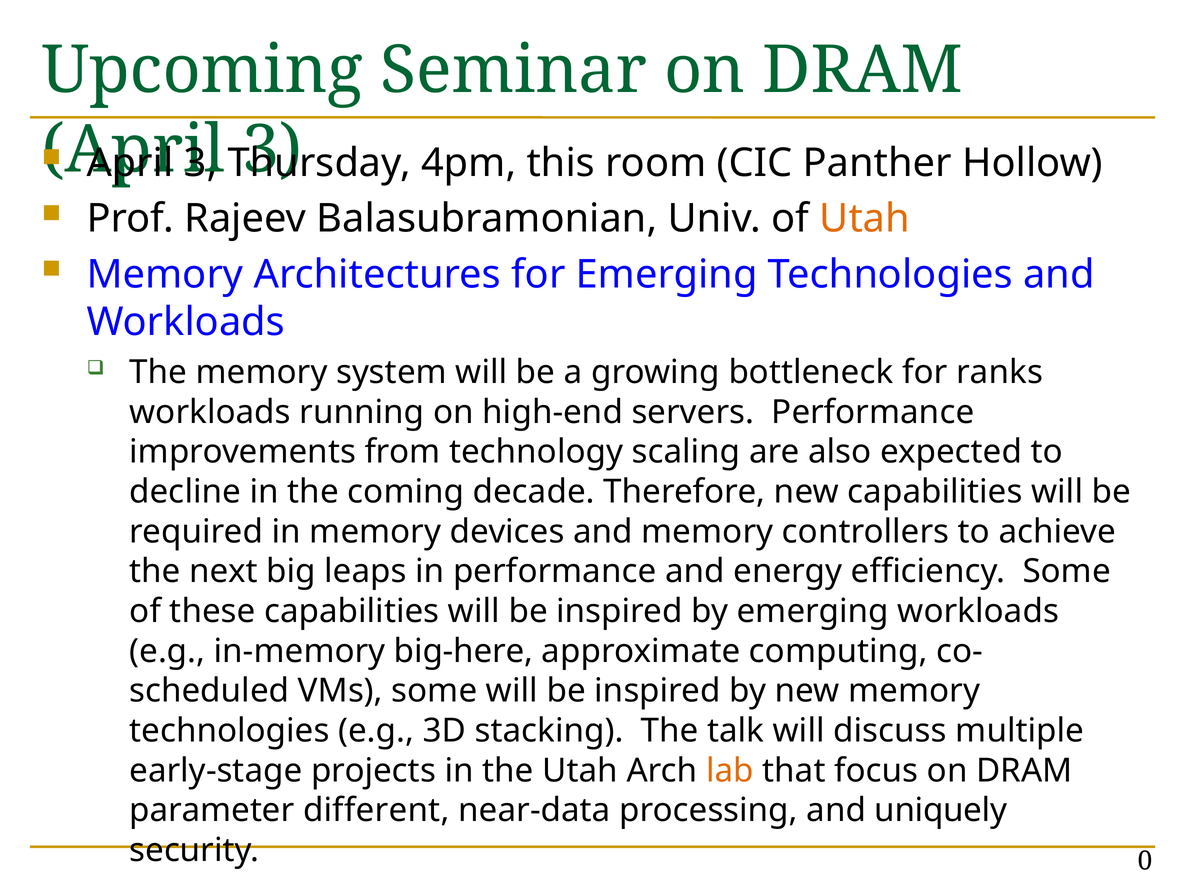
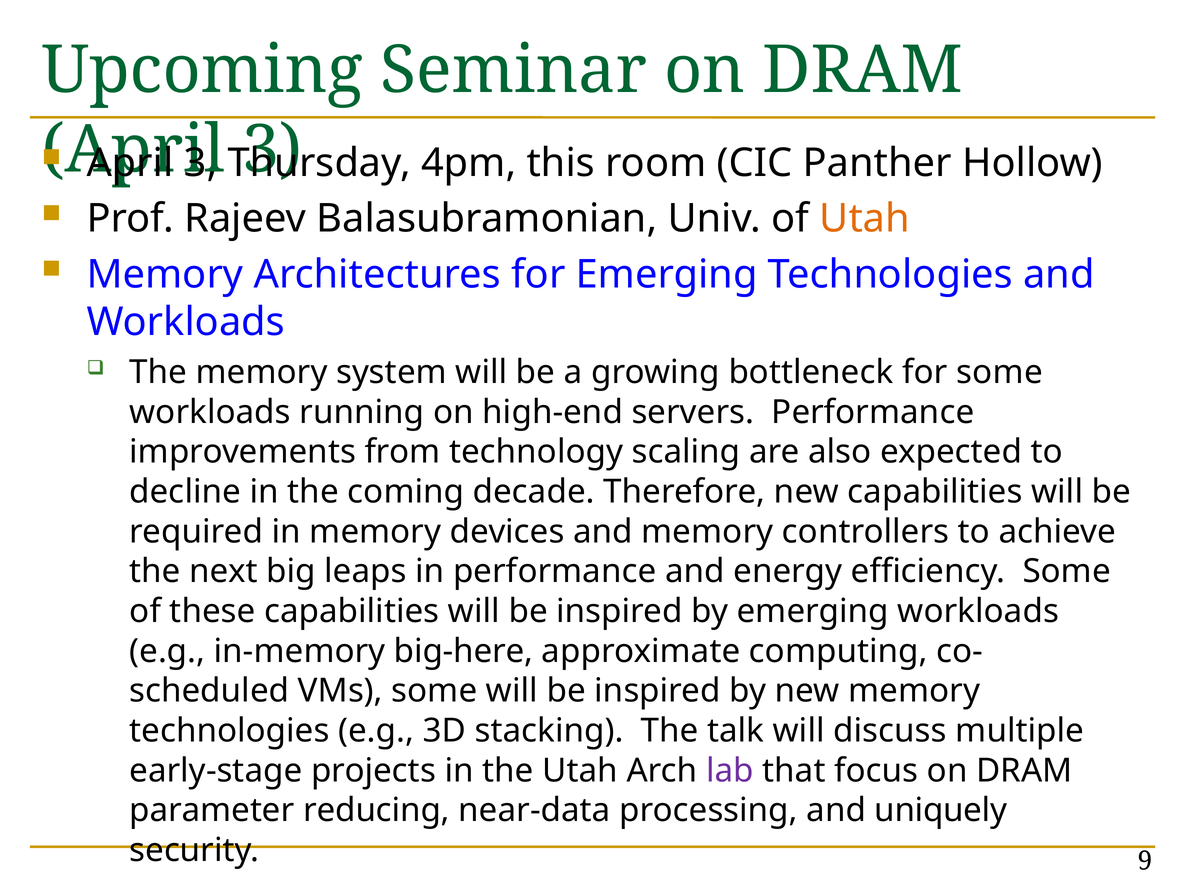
for ranks: ranks -> some
lab colour: orange -> purple
different: different -> reducing
0: 0 -> 9
